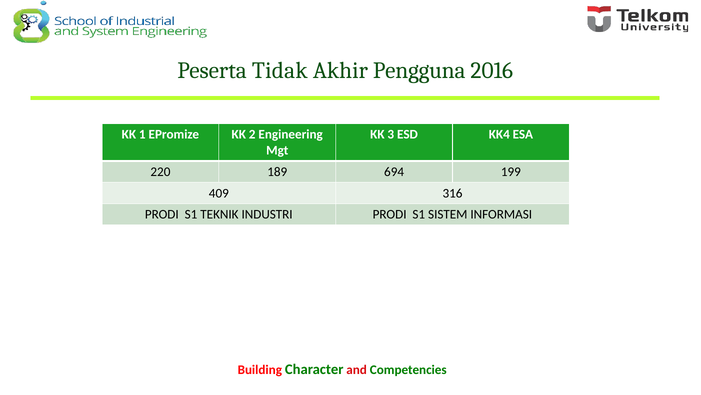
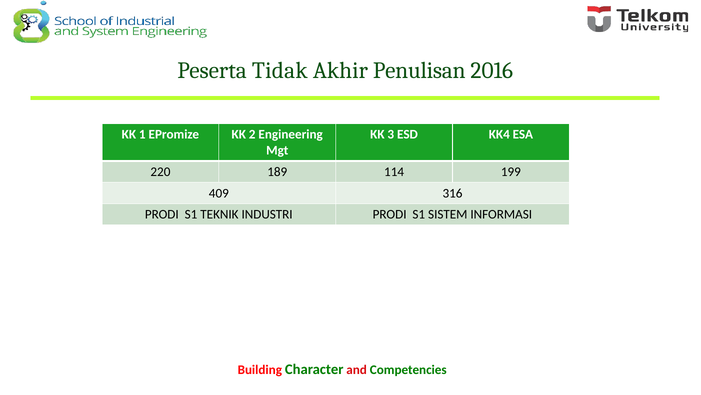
Pengguna: Pengguna -> Penulisan
694: 694 -> 114
